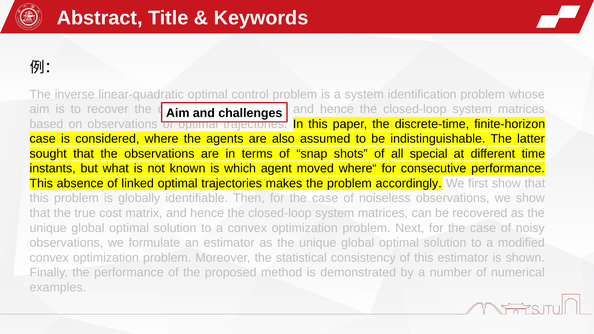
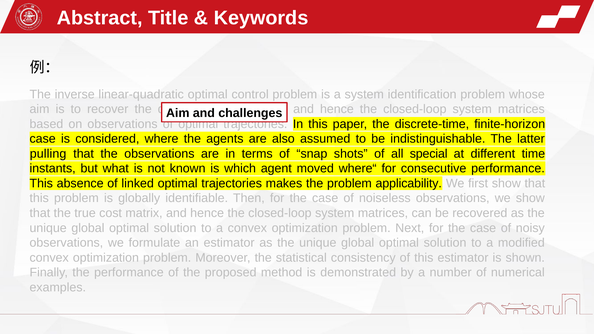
sought: sought -> pulling
accordingly: accordingly -> applicability
